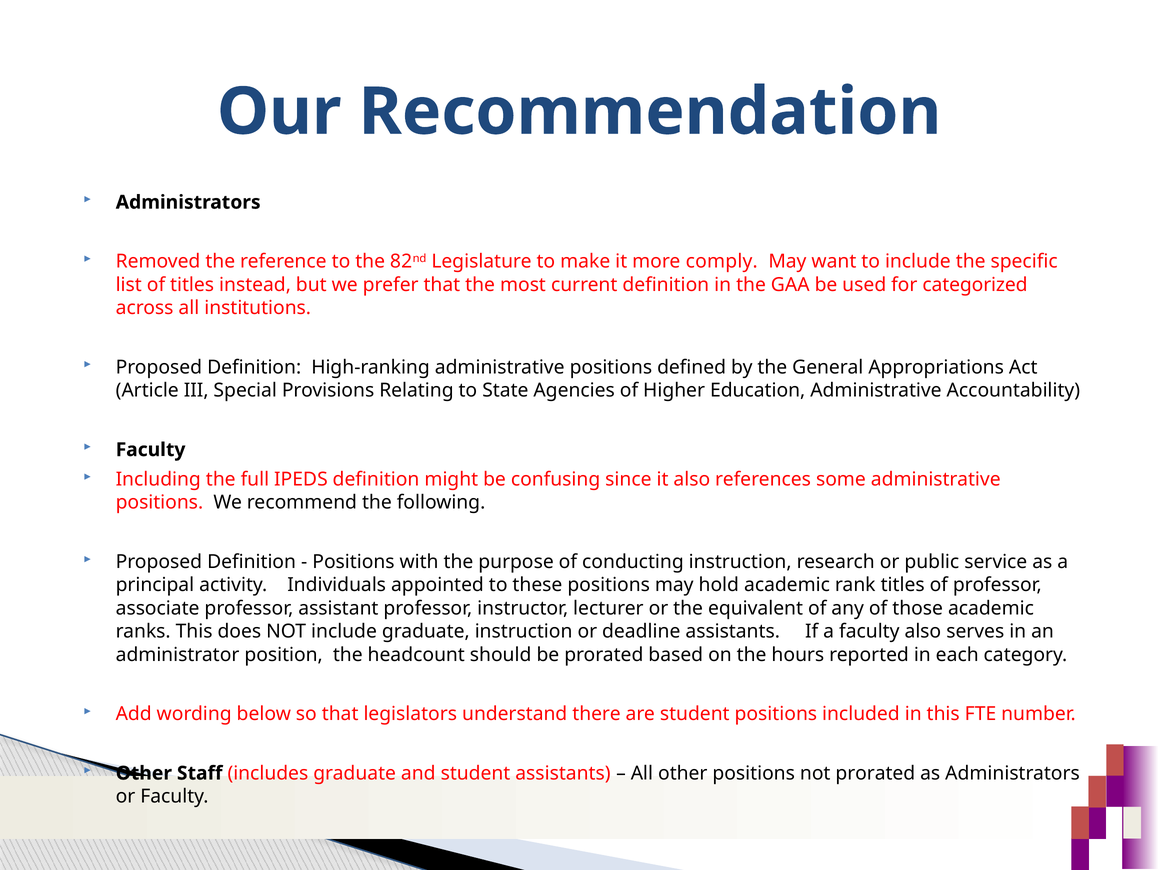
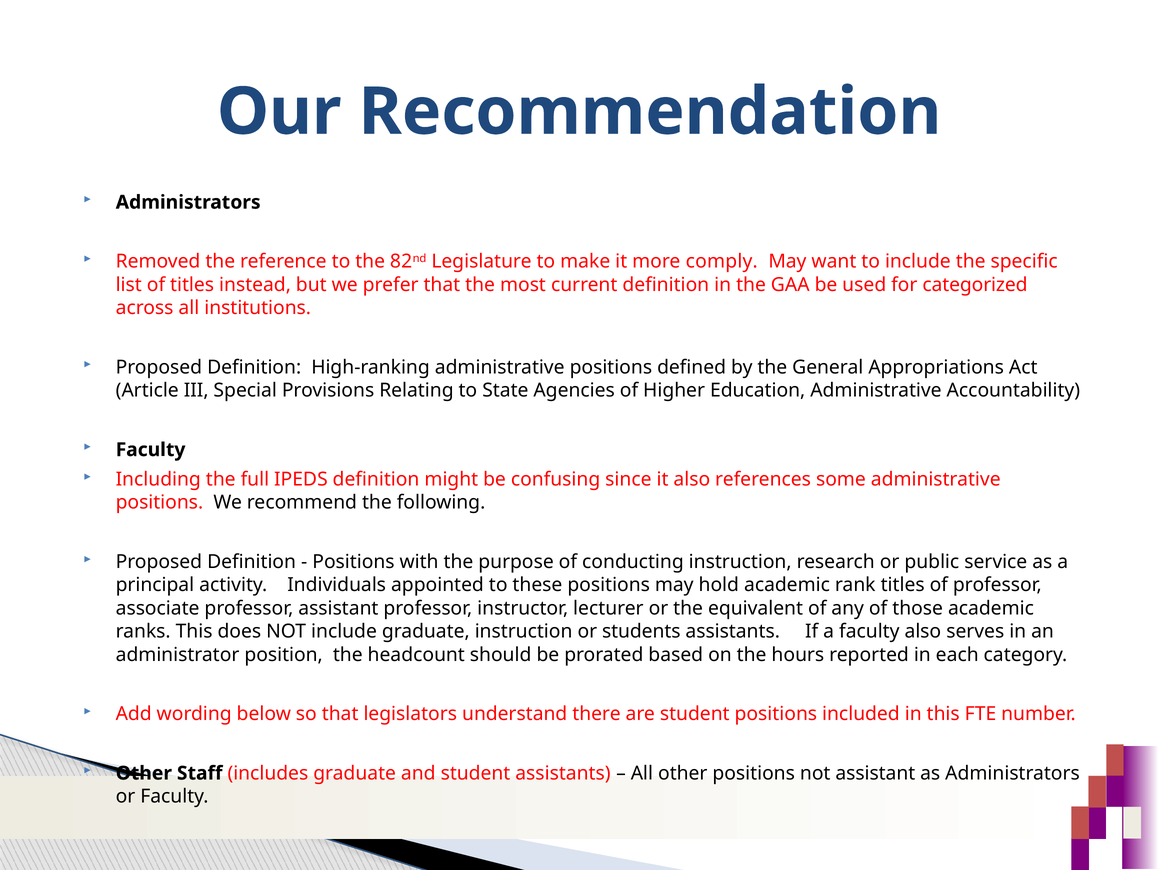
deadline: deadline -> students
not prorated: prorated -> assistant
